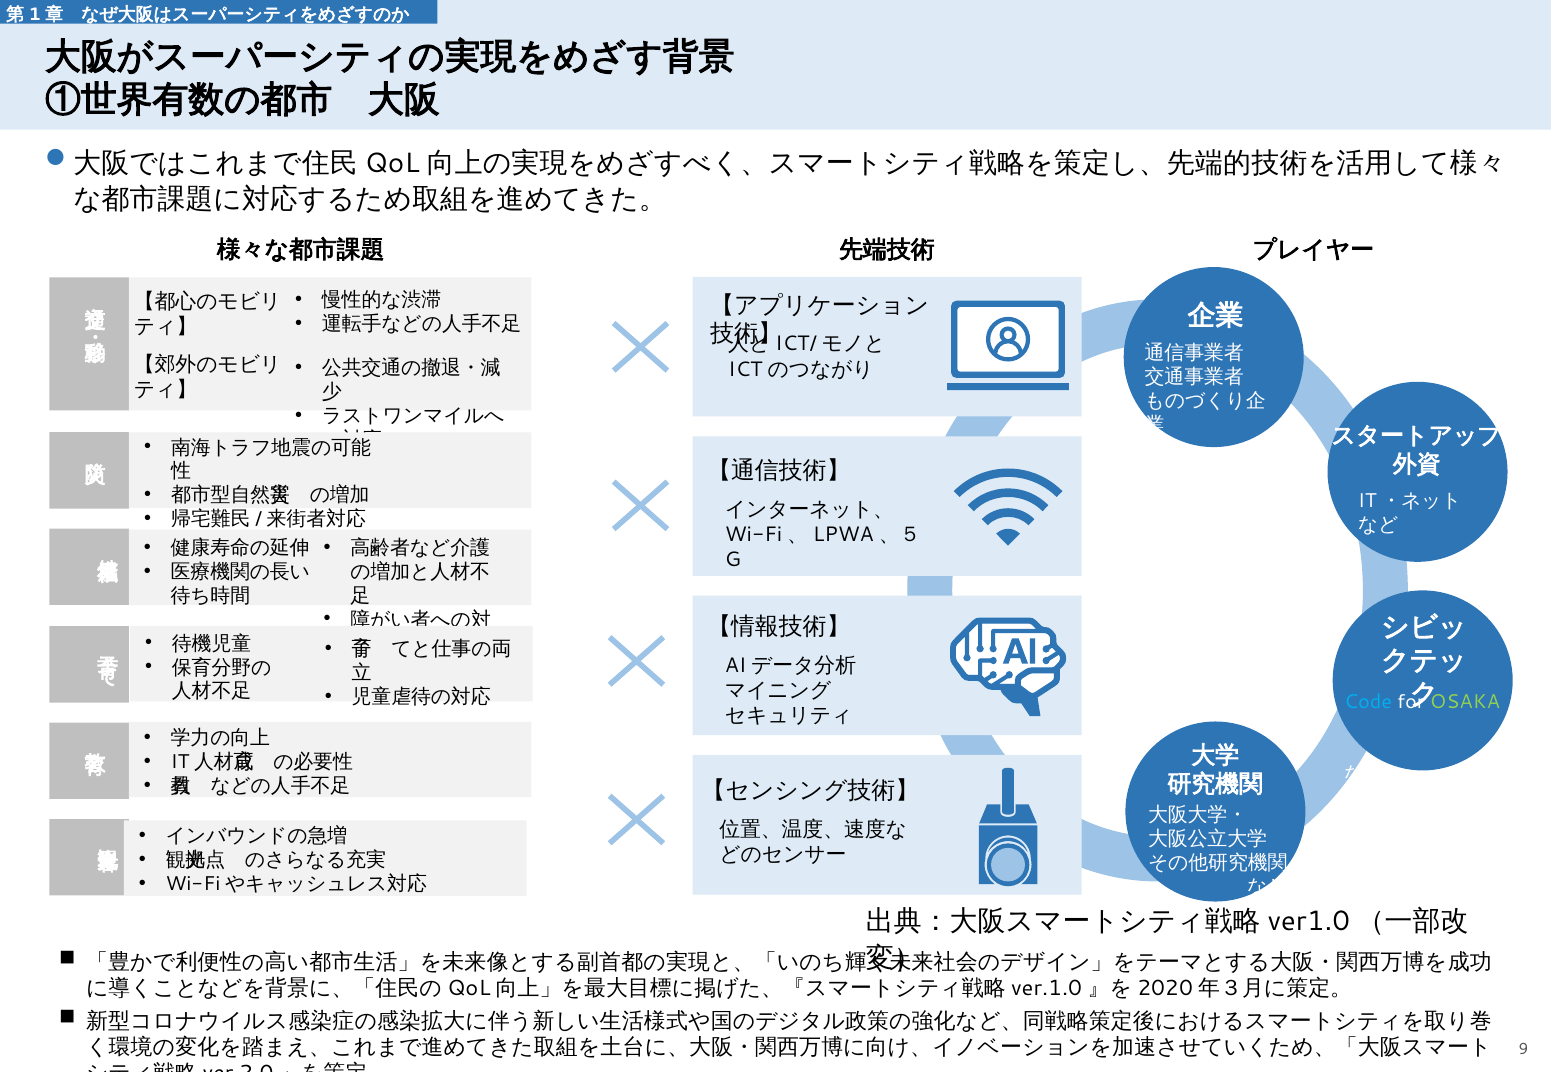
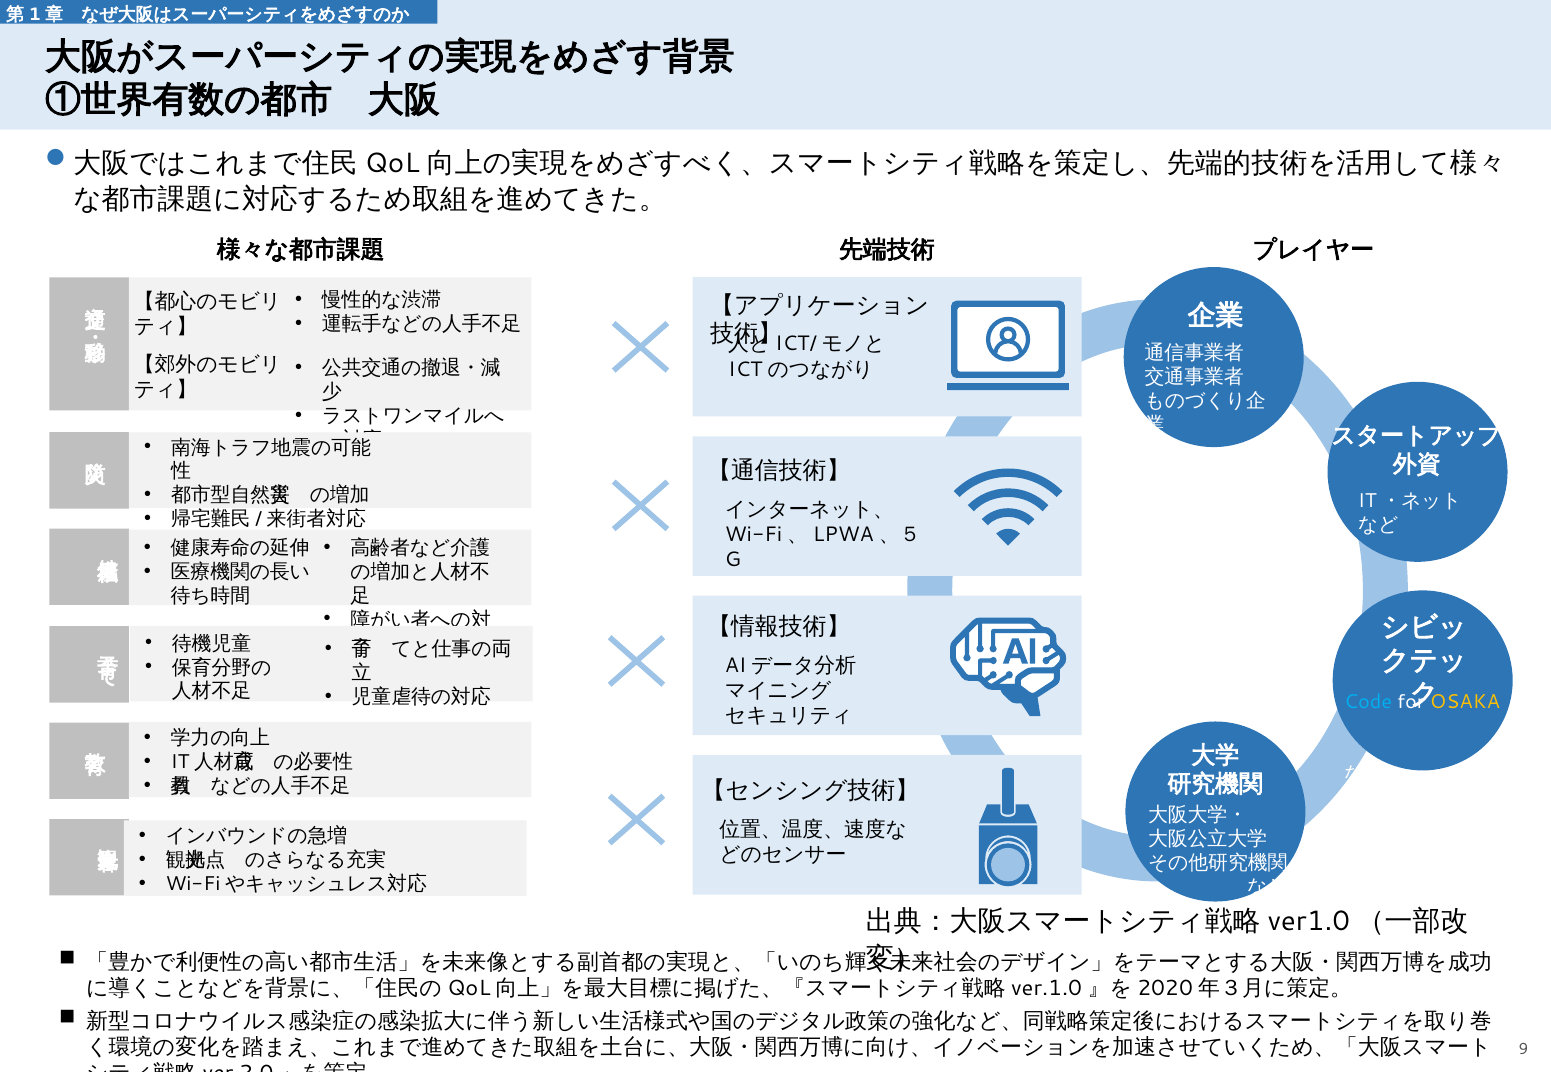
OSAKA colour: light green -> yellow
